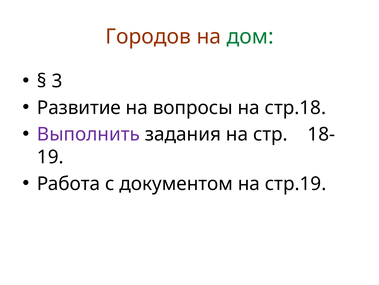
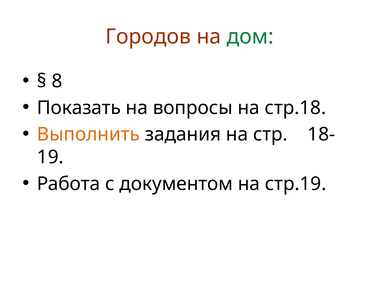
3: 3 -> 8
Развитие: Развитие -> Показать
Выполнить colour: purple -> orange
